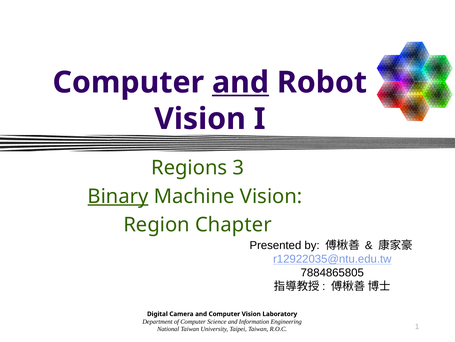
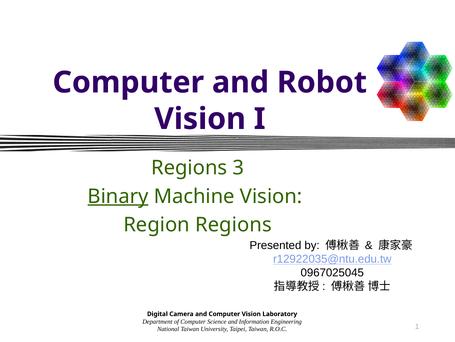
and at (241, 82) underline: present -> none
Region Chapter: Chapter -> Regions
7884865805: 7884865805 -> 0967025045
